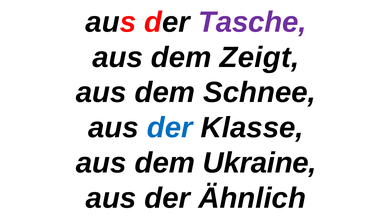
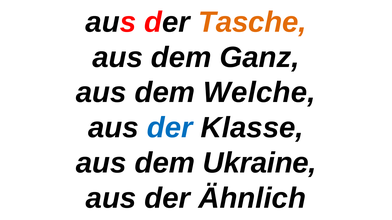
Tasche colour: purple -> orange
Zeigt: Zeigt -> Ganz
Schnee: Schnee -> Welche
